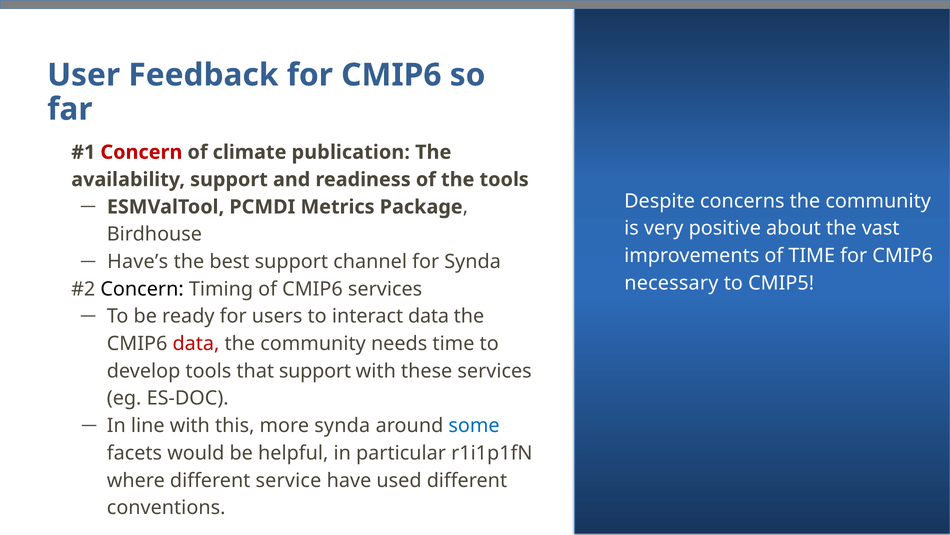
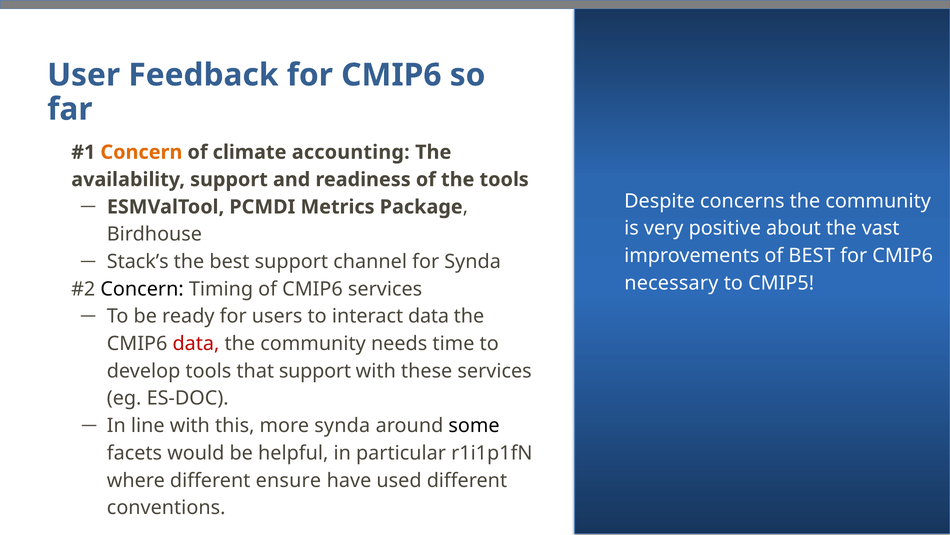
Concern at (141, 152) colour: red -> orange
publication: publication -> accounting
of TIME: TIME -> BEST
Have’s: Have’s -> Stack’s
some colour: blue -> black
service: service -> ensure
